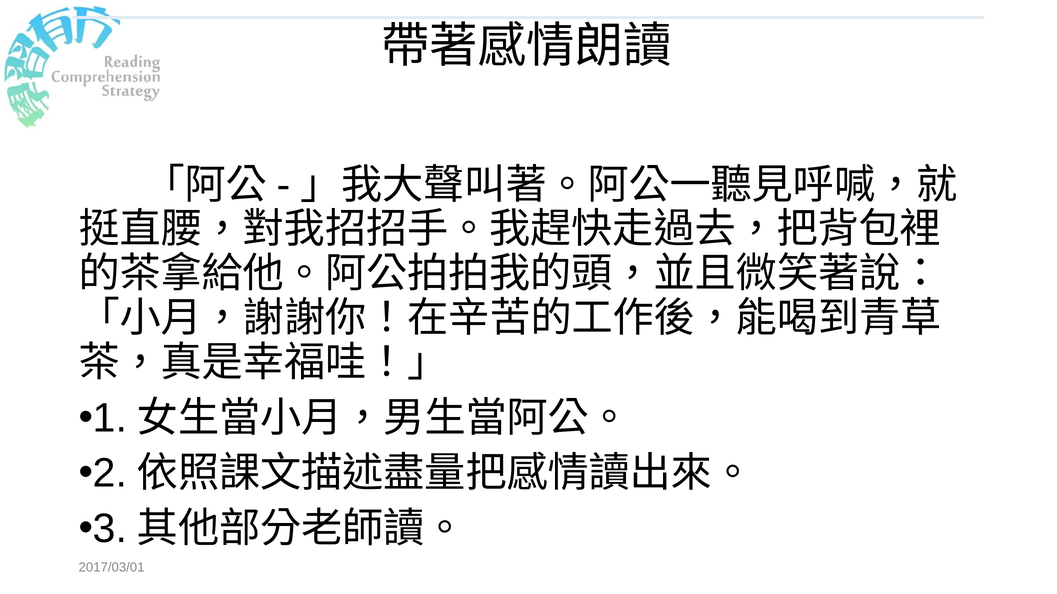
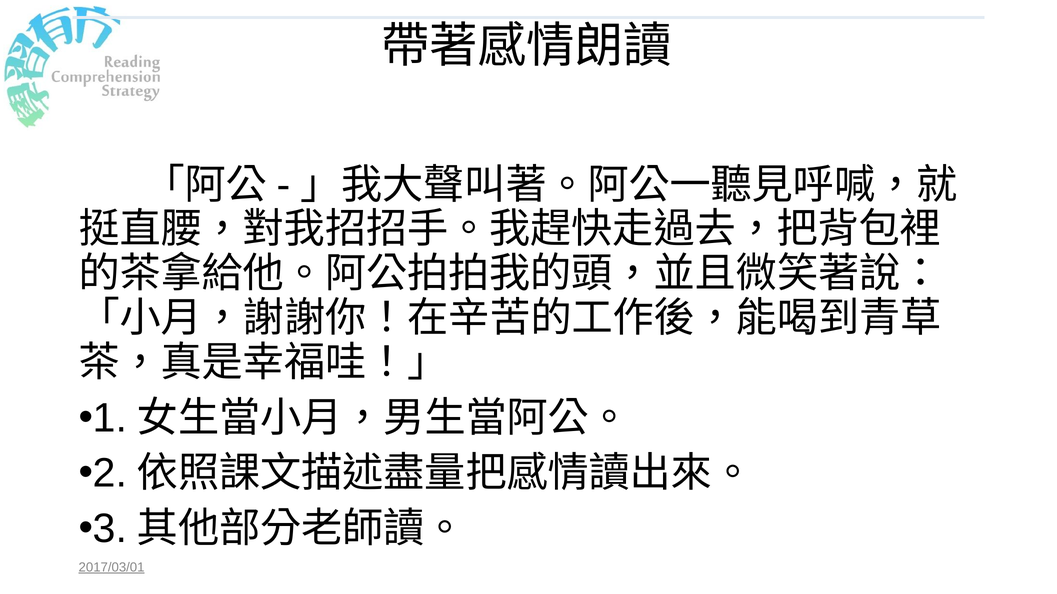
2017/03/01 underline: none -> present
